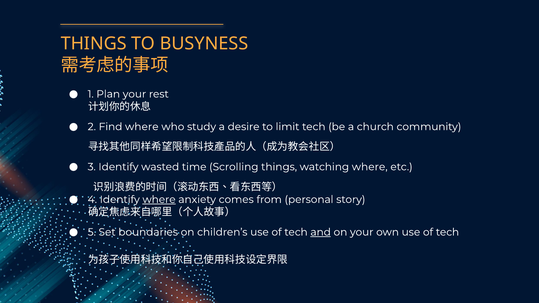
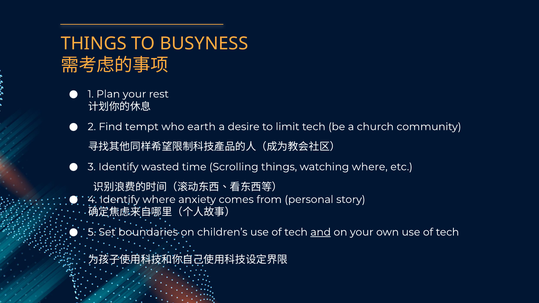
Find where: where -> tempt
study: study -> earth
where at (159, 200) underline: present -> none
